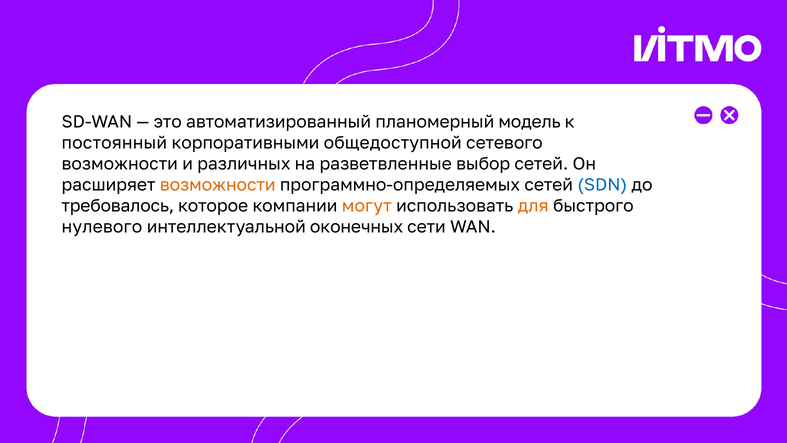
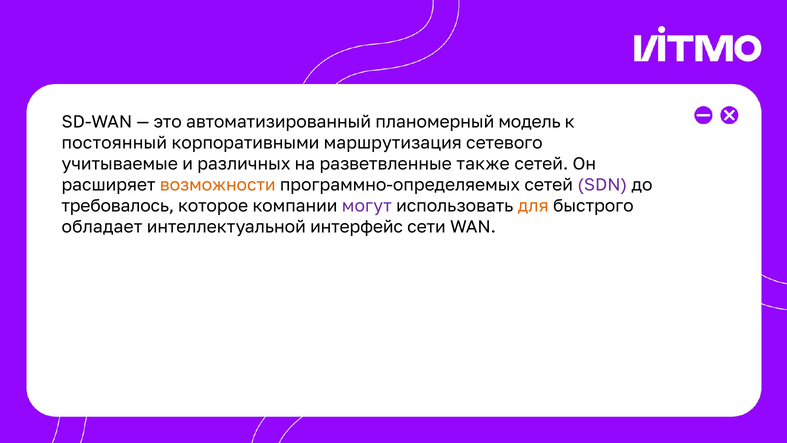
общедоступной: общедоступной -> маршрутизация
возможности at (120, 164): возможности -> учитываемые
выбор: выбор -> также
SDN colour: blue -> purple
могут colour: orange -> purple
нулевого: нулевого -> обладает
оконечных: оконечных -> интерфейс
